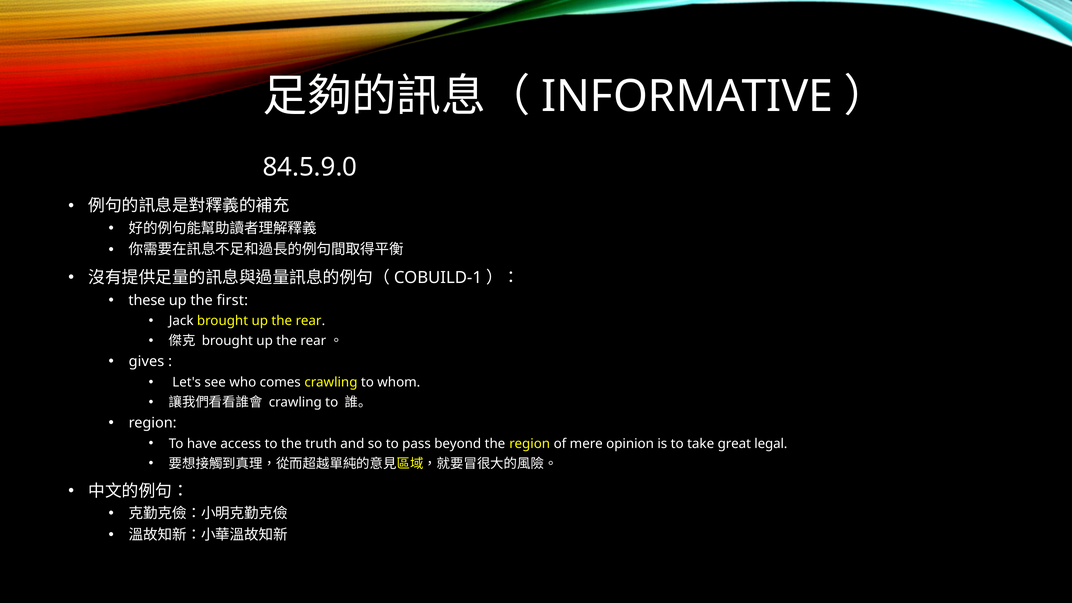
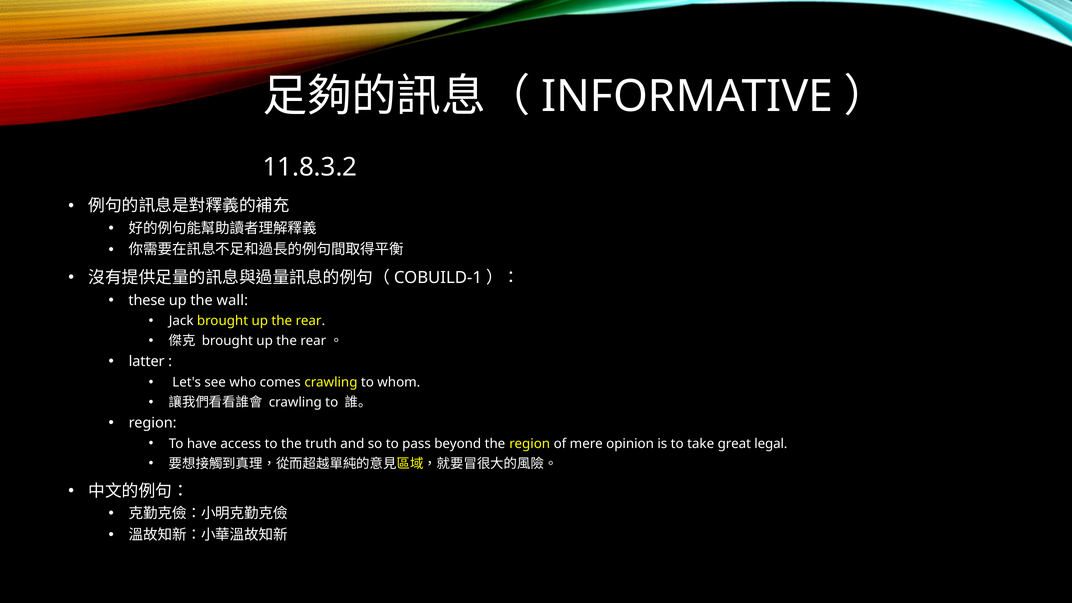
84.5.9.0: 84.5.9.0 -> 11.8.3.2
ﬁrst: ﬁrst -> wall
gives: gives -> latter
